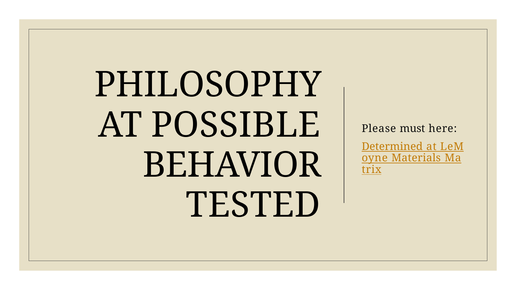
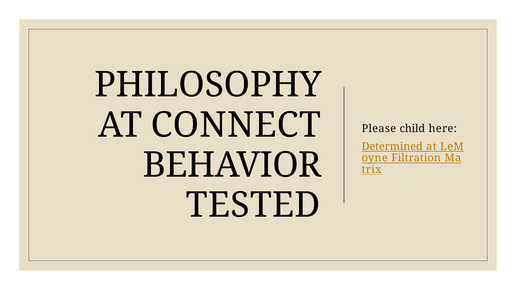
POSSIBLE: POSSIBLE -> CONNECT
must: must -> child
Materials: Materials -> Filtration
